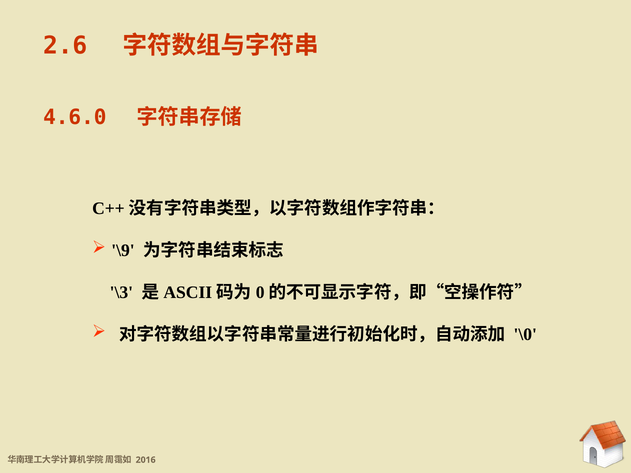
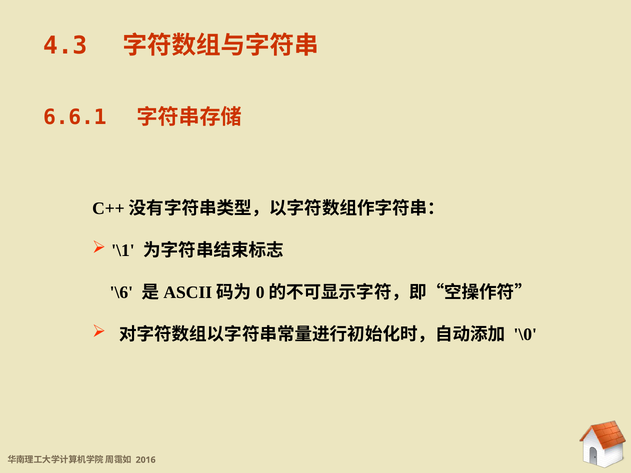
2.6: 2.6 -> 4.3
4.6.0: 4.6.0 -> 6.6.1
\9: \9 -> \1
\3: \3 -> \6
